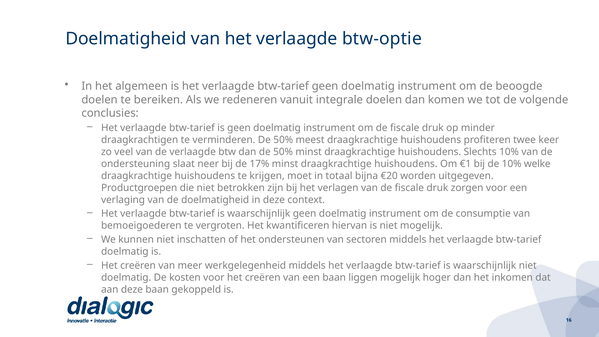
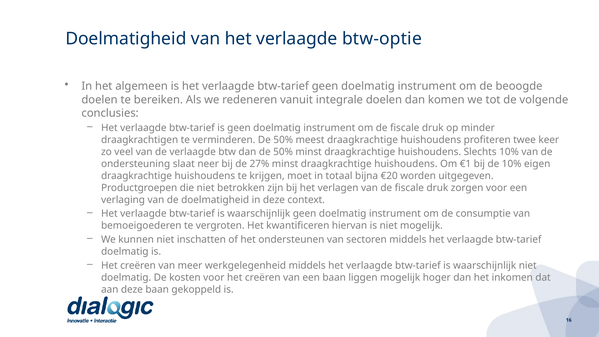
17%: 17% -> 27%
welke: welke -> eigen
